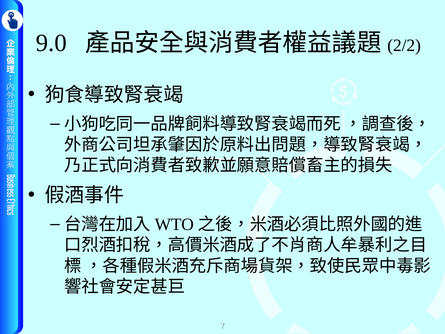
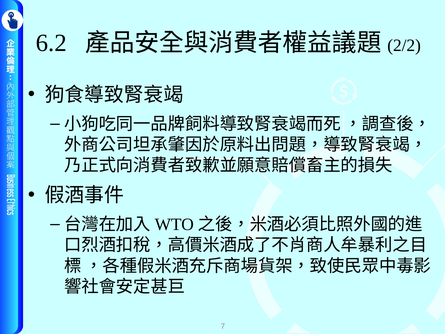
9.0: 9.0 -> 6.2
